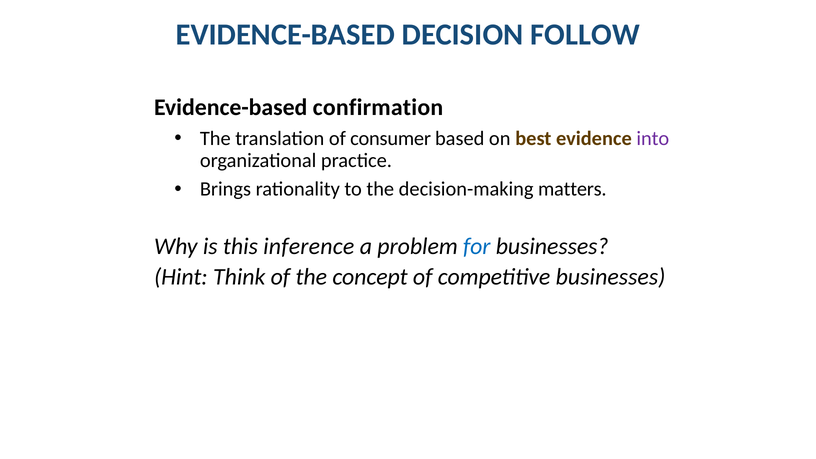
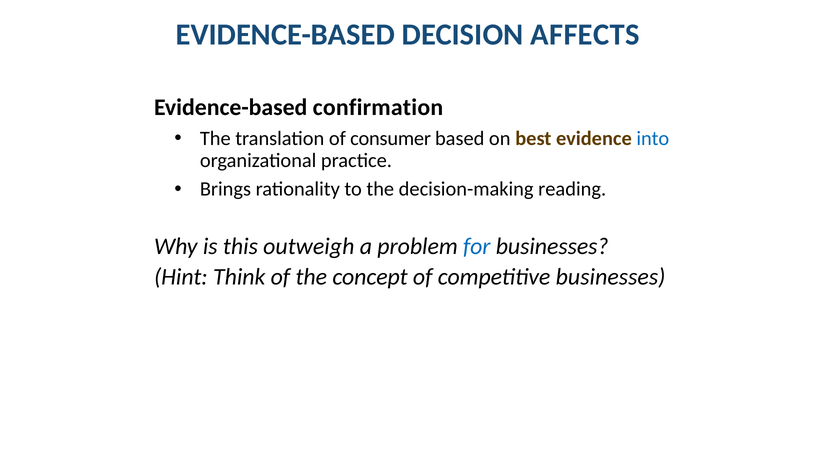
FOLLOW: FOLLOW -> AFFECTS
into colour: purple -> blue
matters: matters -> reading
inference: inference -> outweigh
